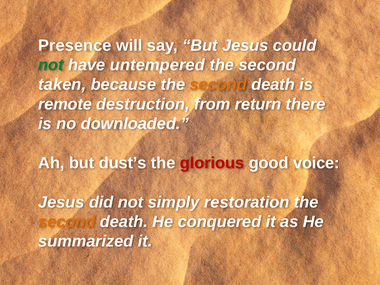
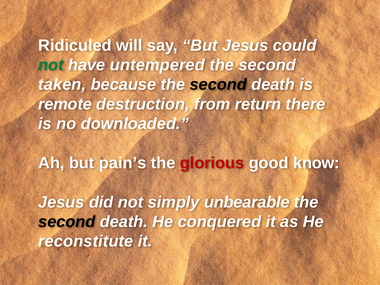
Presence: Presence -> Ridiculed
second at (218, 85) colour: orange -> black
dust’s: dust’s -> pain’s
voice: voice -> know
restoration: restoration -> unbearable
second at (67, 222) colour: orange -> black
summarized: summarized -> reconstitute
